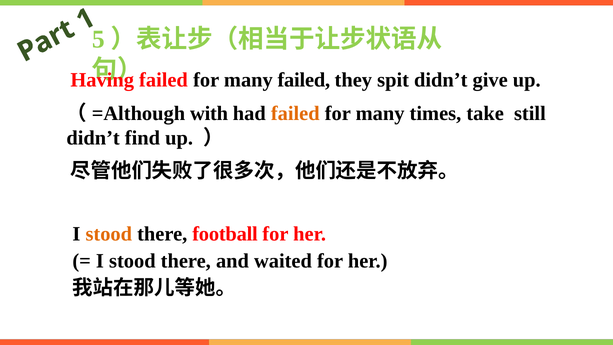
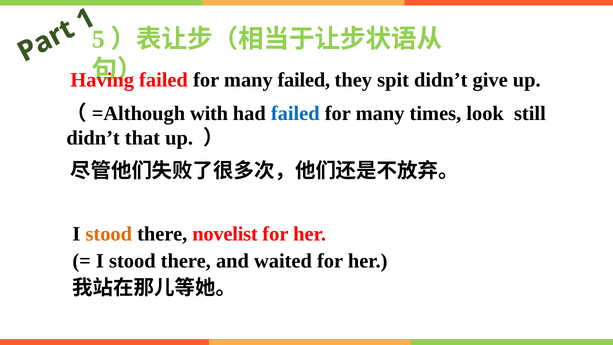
failed at (295, 114) colour: orange -> blue
take: take -> look
find: find -> that
football: football -> novelist
